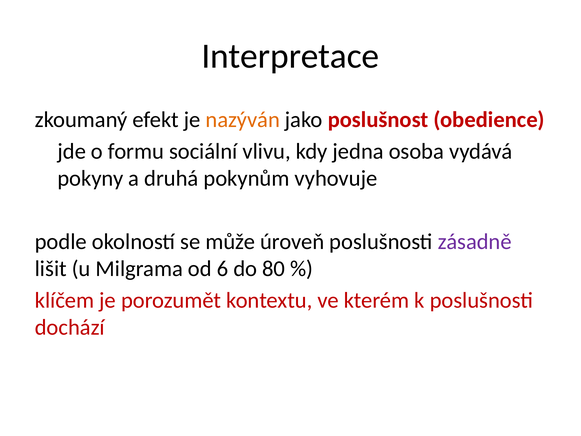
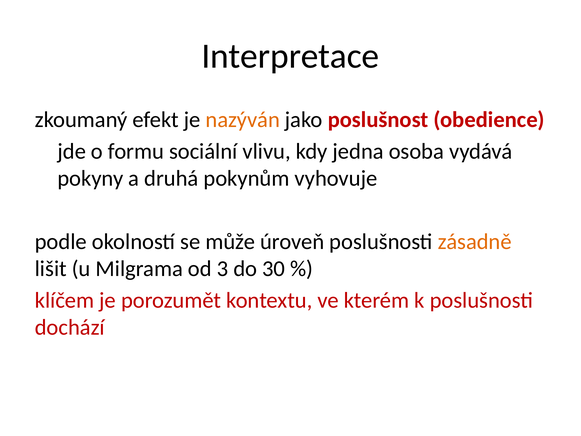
zásadně colour: purple -> orange
6: 6 -> 3
80: 80 -> 30
